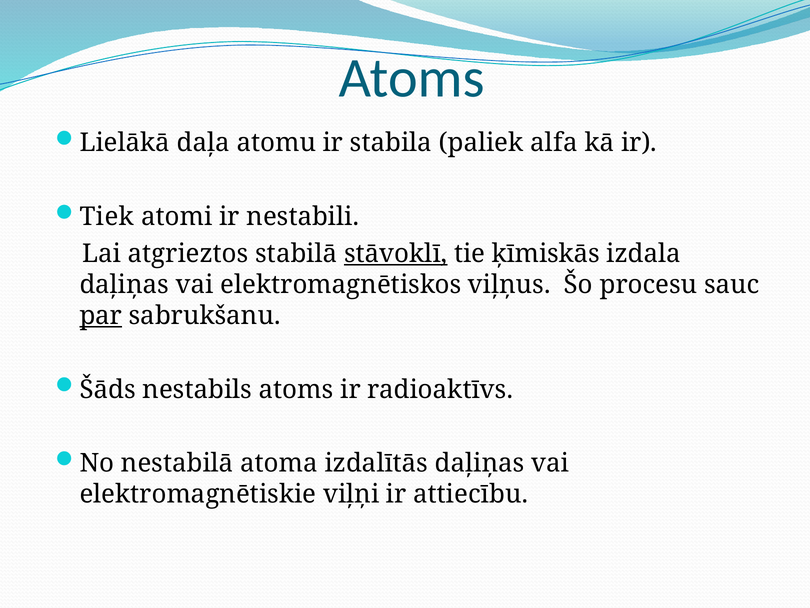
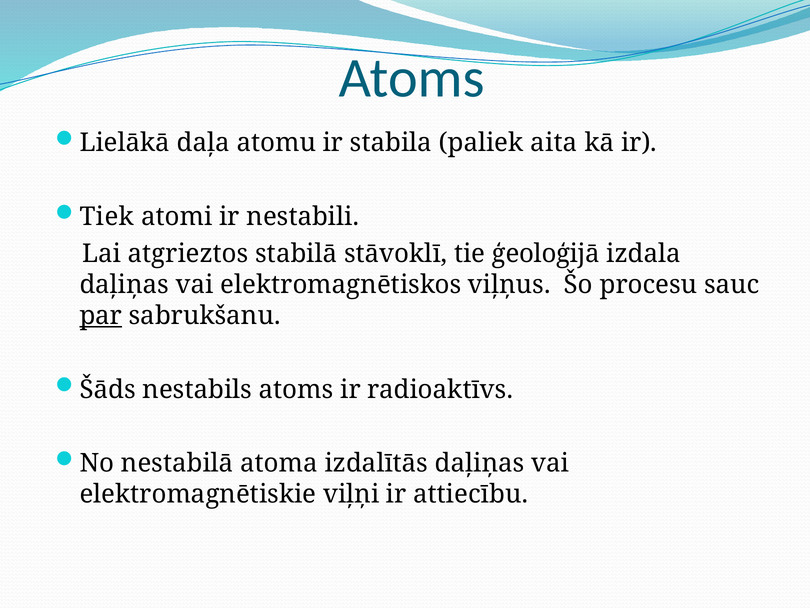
alfa: alfa -> aita
stāvoklī underline: present -> none
ķīmiskās: ķīmiskās -> ģeoloģijā
